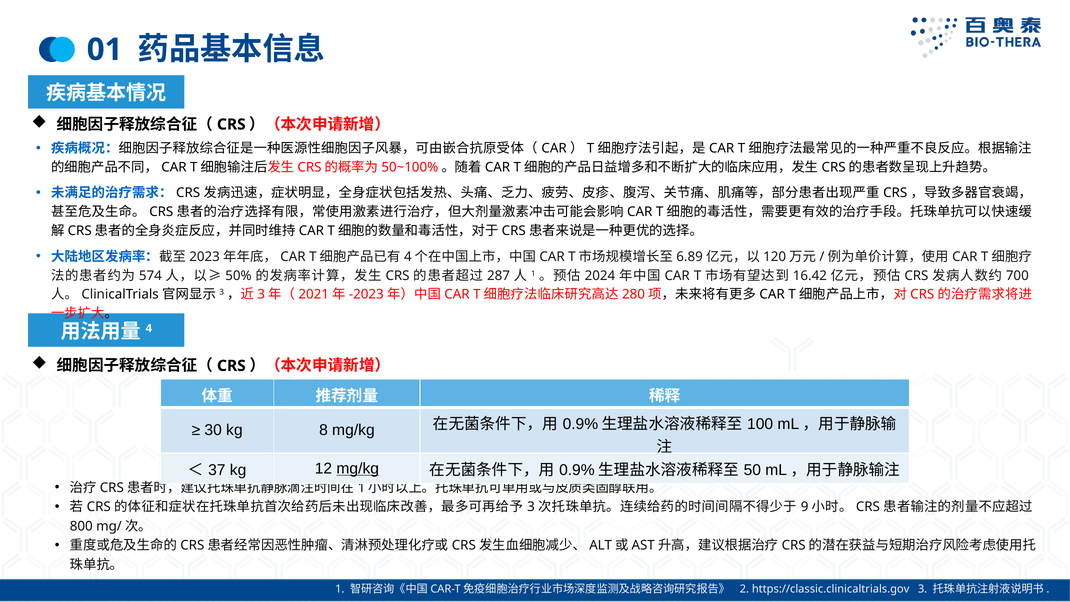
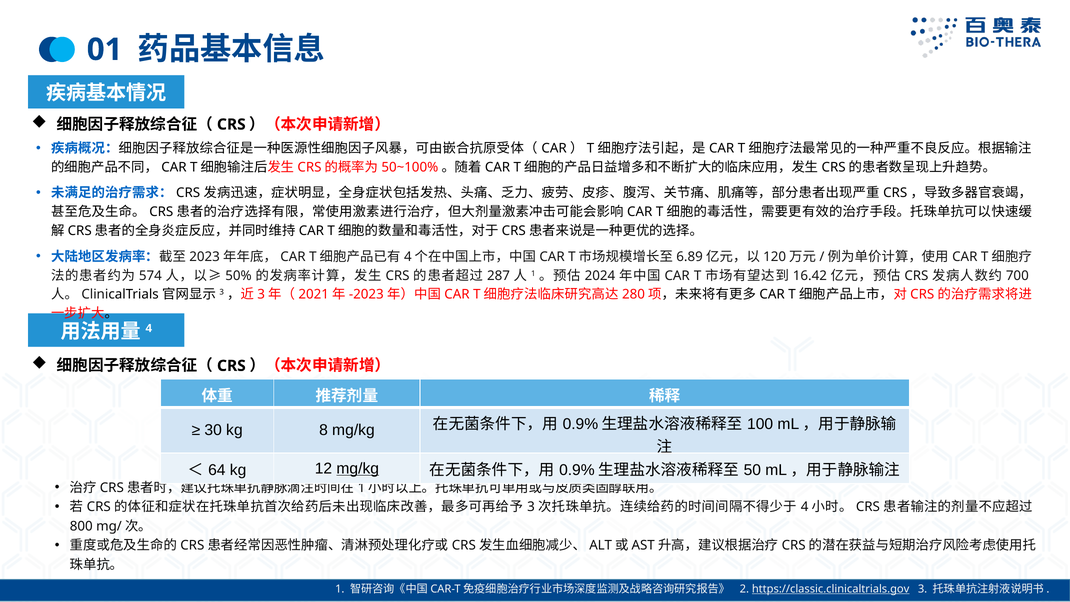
37: 37 -> 64
9: 9 -> 4
https://classic.clinicaltrials.gov underline: none -> present
